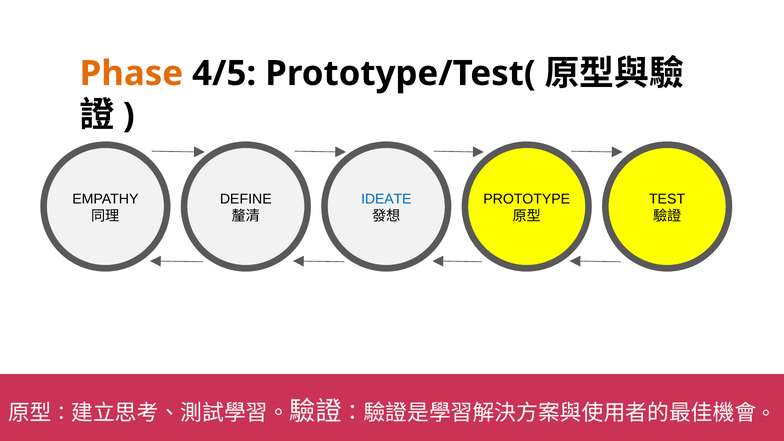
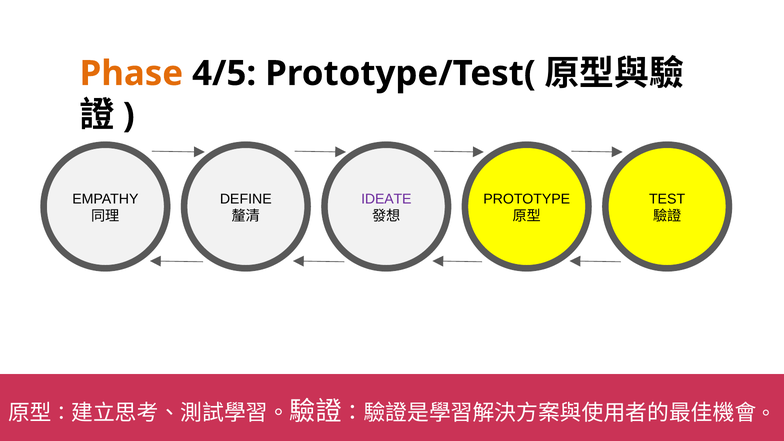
IDEATE colour: blue -> purple
